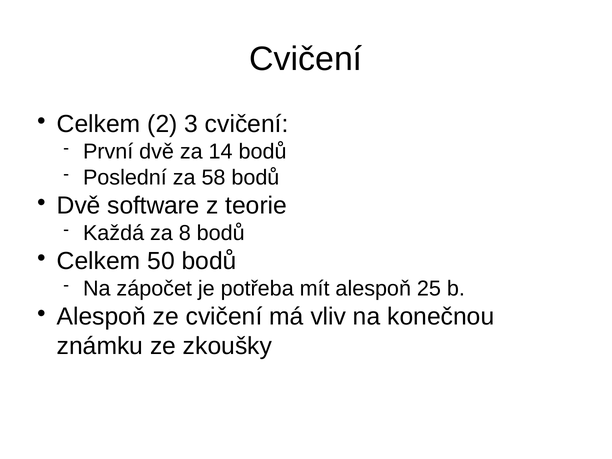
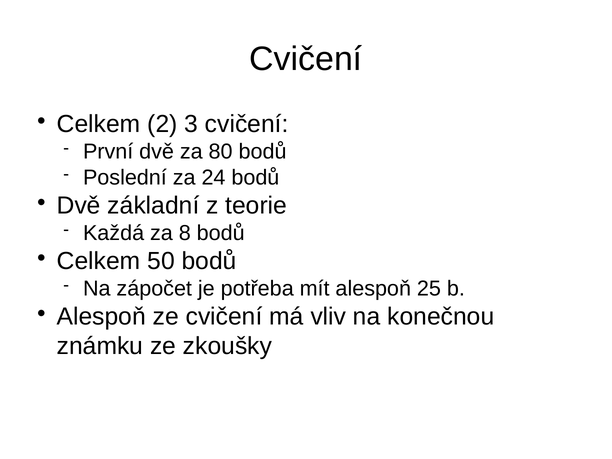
14: 14 -> 80
58: 58 -> 24
software: software -> základní
